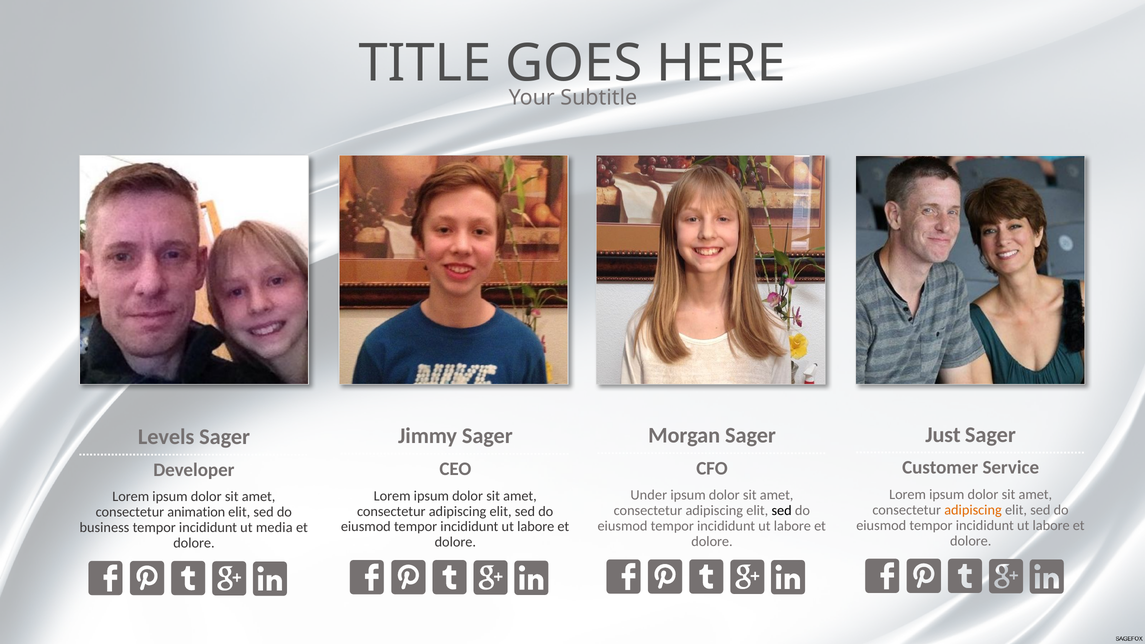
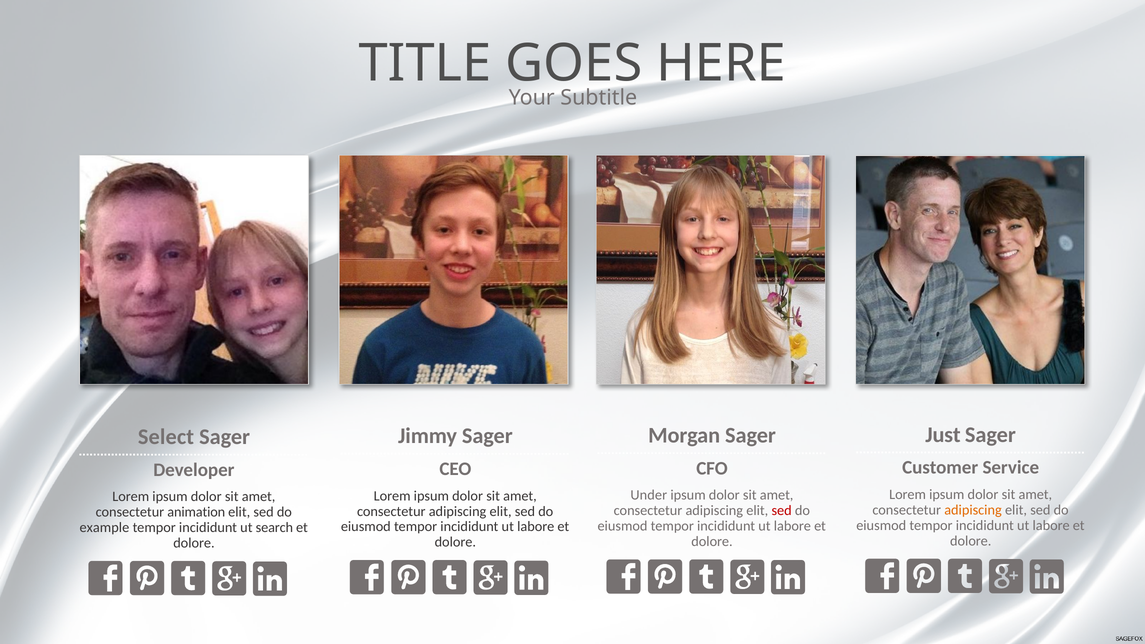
Levels: Levels -> Select
sed at (782, 511) colour: black -> red
business: business -> example
media: media -> search
